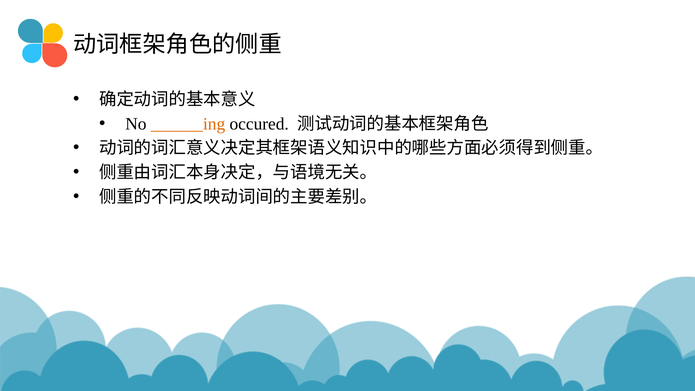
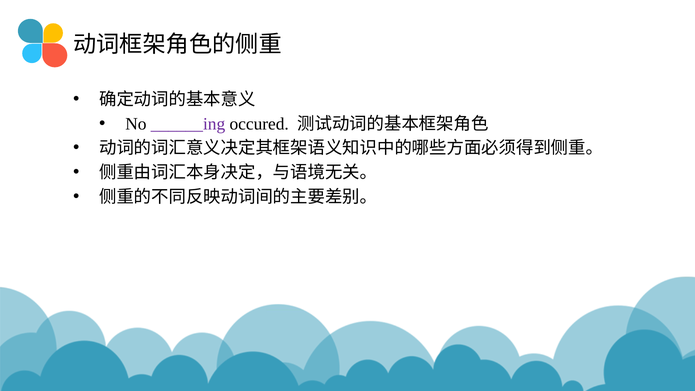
______ing colour: orange -> purple
